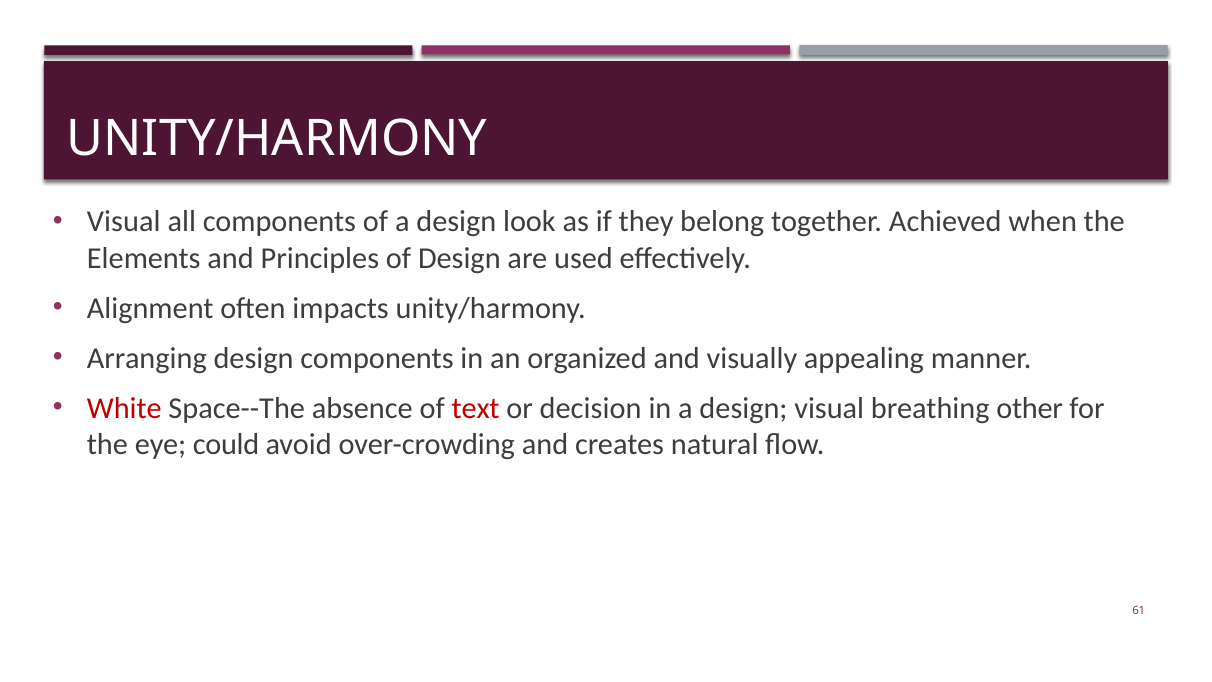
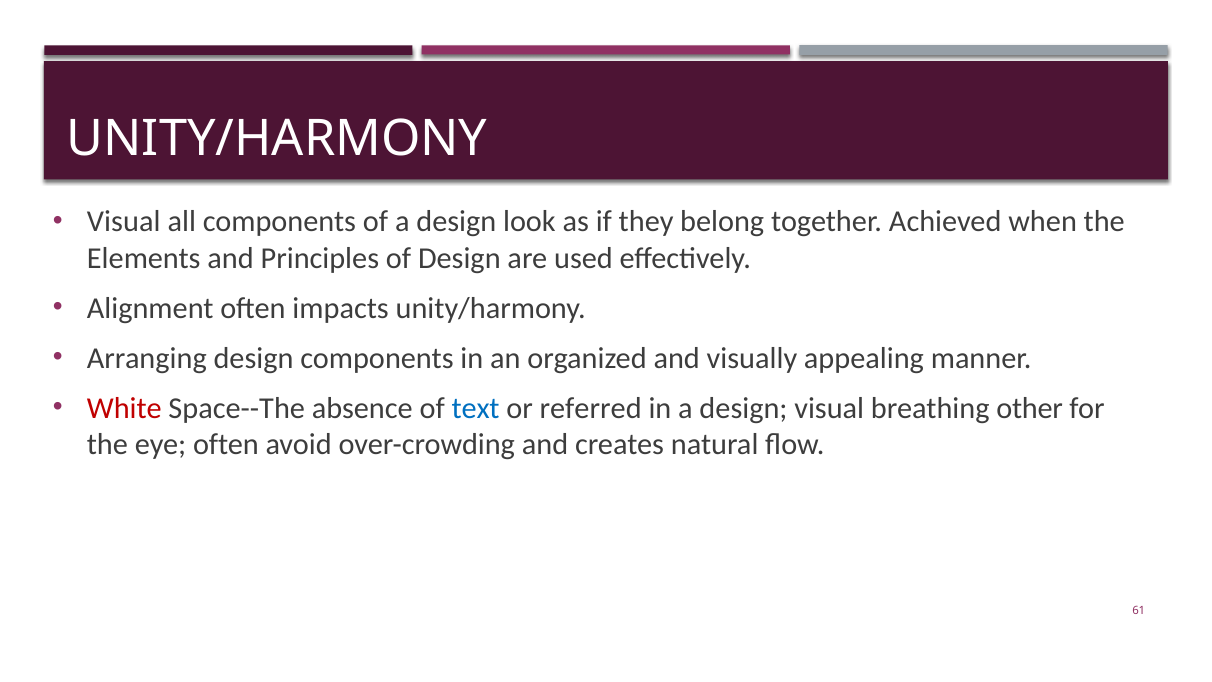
text colour: red -> blue
decision: decision -> referred
eye could: could -> often
